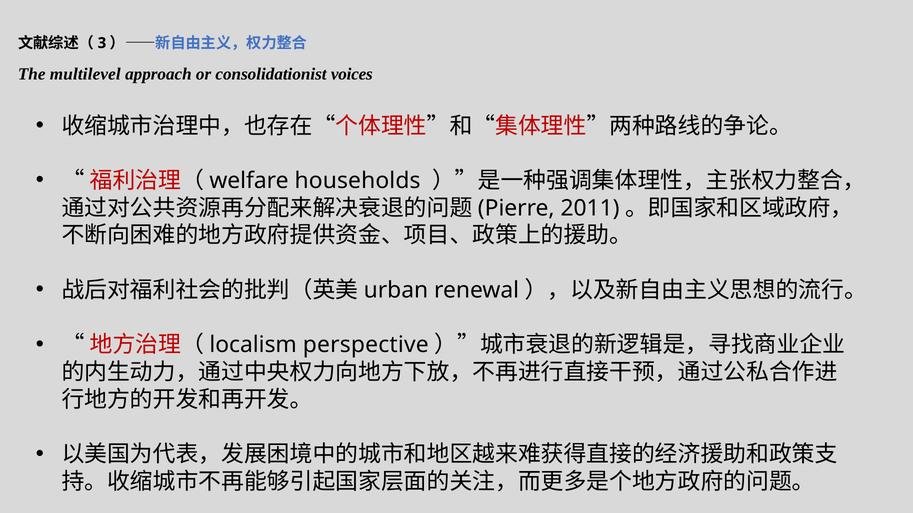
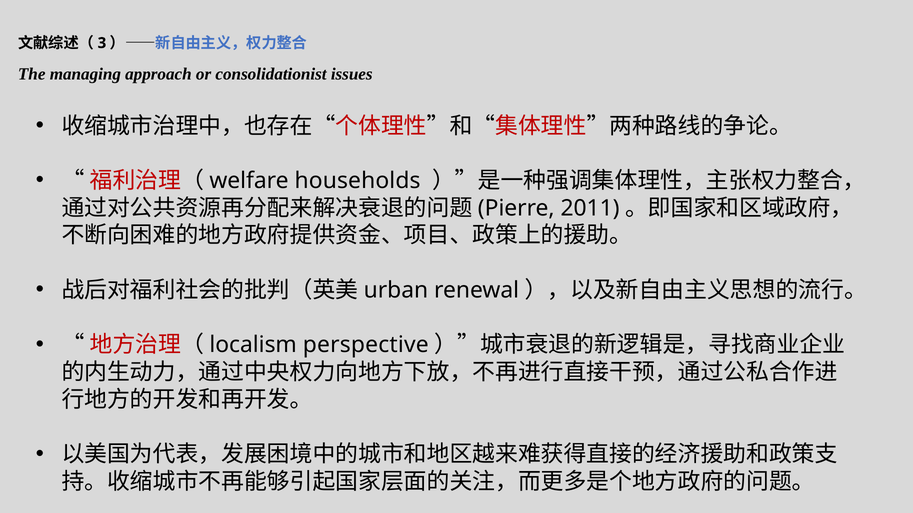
multilevel: multilevel -> managing
voices: voices -> issues
